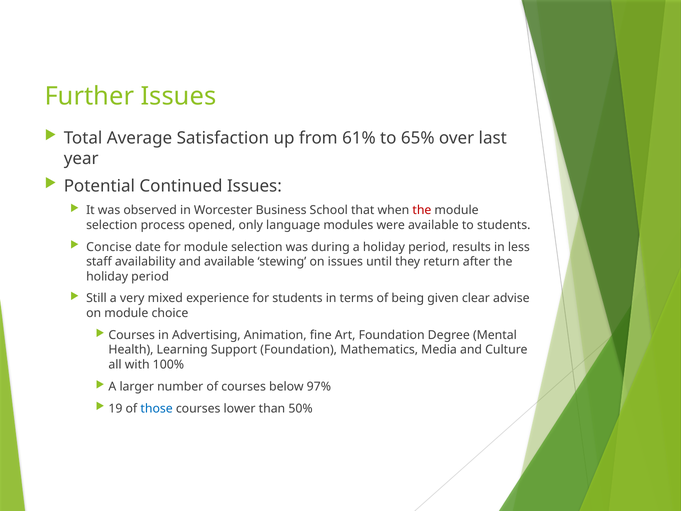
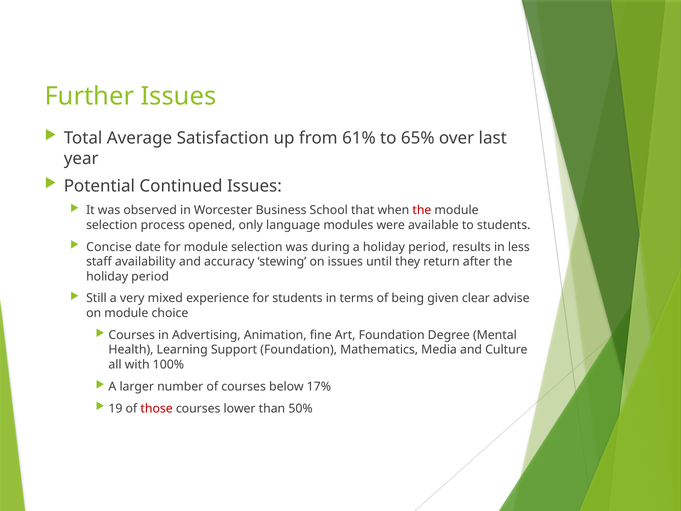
and available: available -> accuracy
97%: 97% -> 17%
those colour: blue -> red
